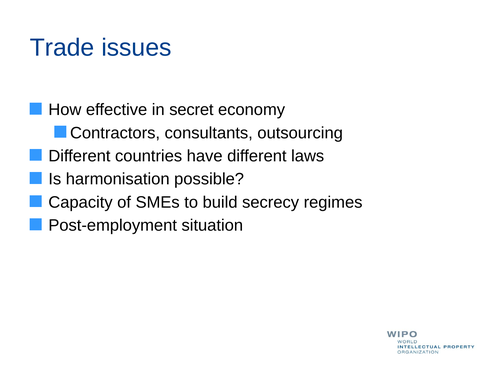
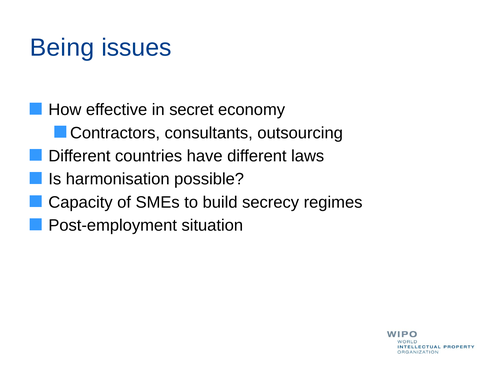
Trade: Trade -> Being
